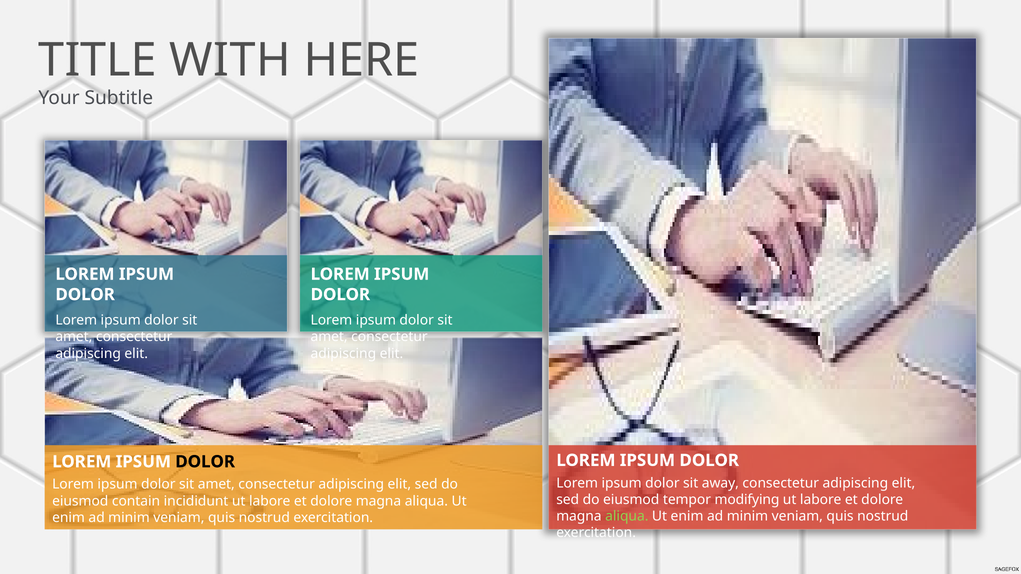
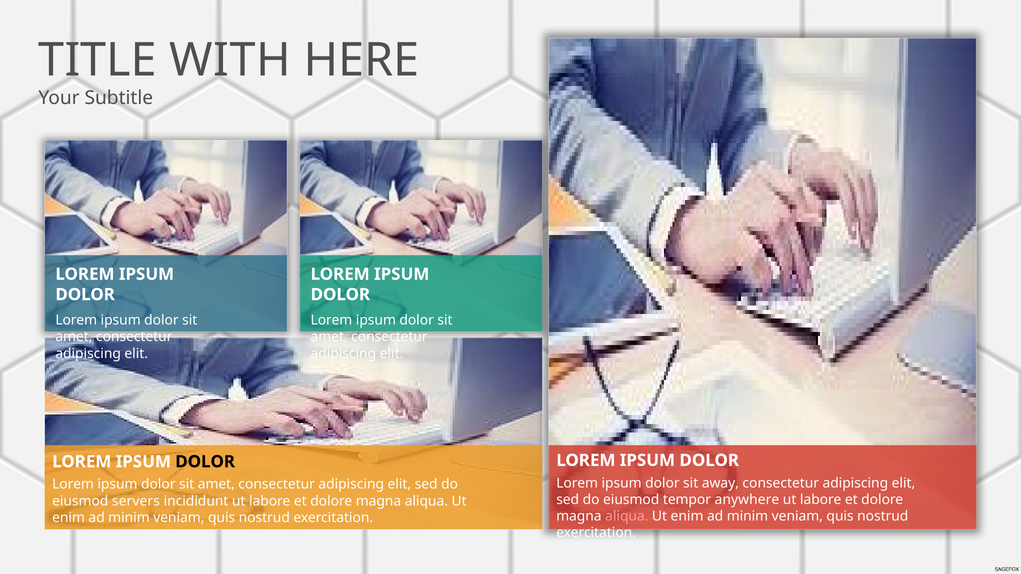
modifying: modifying -> anywhere
contain: contain -> servers
aliqua at (627, 517) colour: light green -> pink
